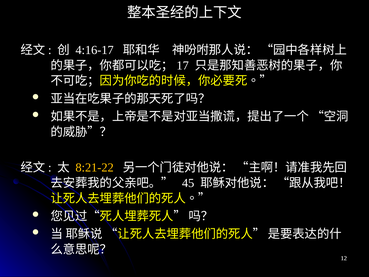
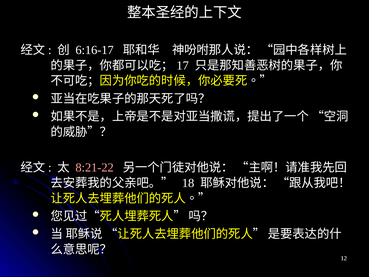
4:16-17: 4:16-17 -> 6:16-17
8:21-22 colour: yellow -> pink
45: 45 -> 18
